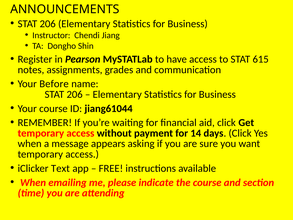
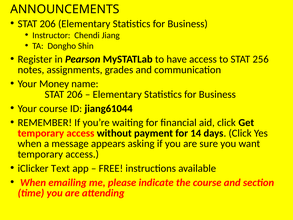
615: 615 -> 256
Before: Before -> Money
